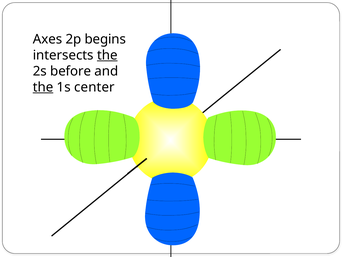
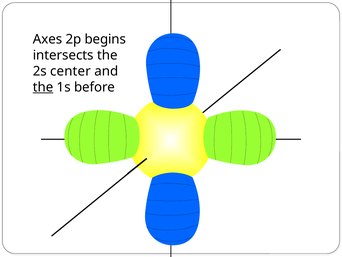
the at (107, 55) underline: present -> none
before: before -> center
center: center -> before
